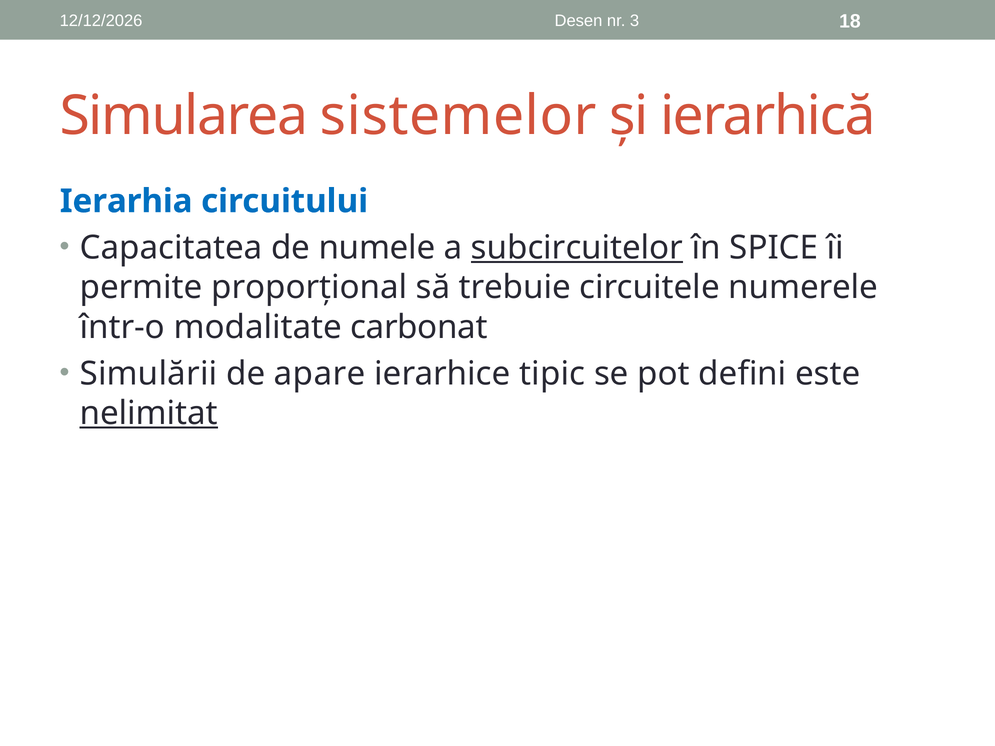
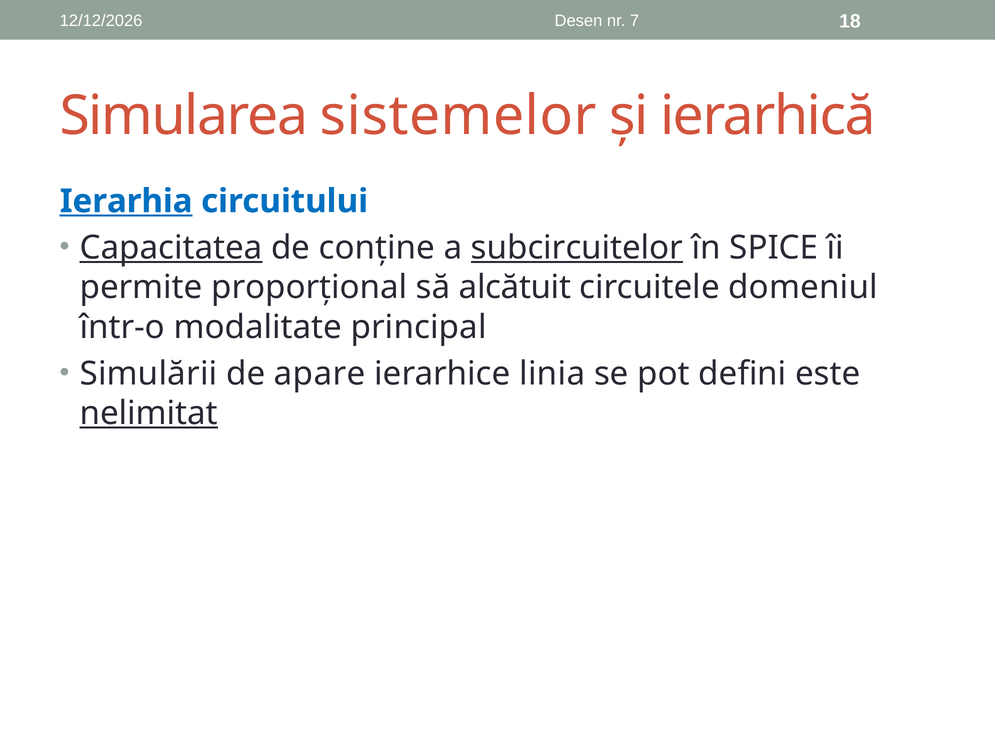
3: 3 -> 7
Ierarhia underline: none -> present
Capacitatea underline: none -> present
numele: numele -> conține
trebuie: trebuie -> alcătuit
numerele: numerele -> domeniul
carbonat: carbonat -> principal
tipic: tipic -> linia
